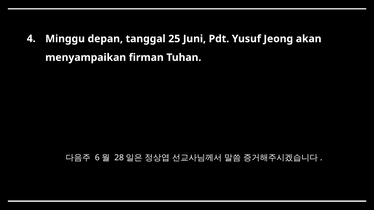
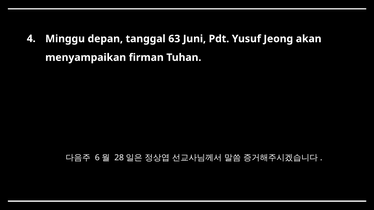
25: 25 -> 63
